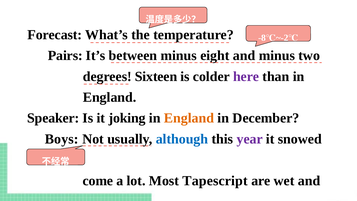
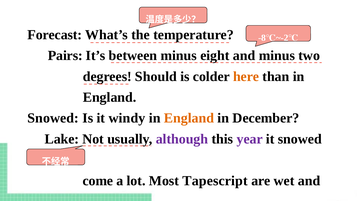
Sixteen: Sixteen -> Should
here colour: purple -> orange
Speaker at (53, 118): Speaker -> Snowed
joking: joking -> windy
Boys: Boys -> Lake
although colour: blue -> purple
